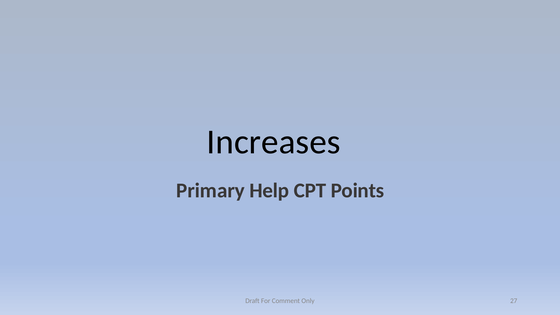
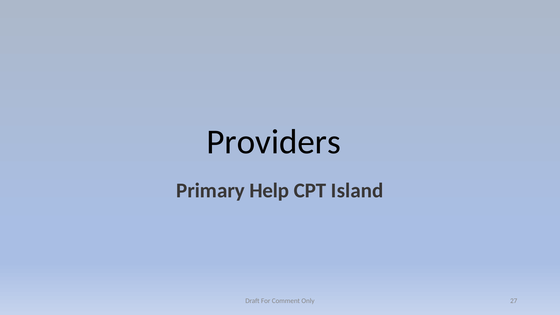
Increases: Increases -> Providers
Points: Points -> Island
